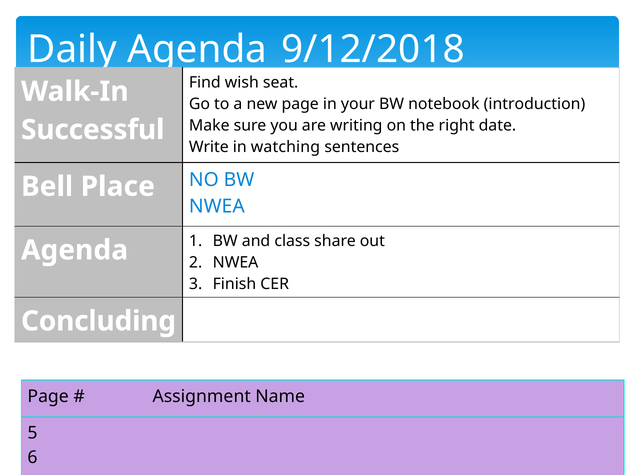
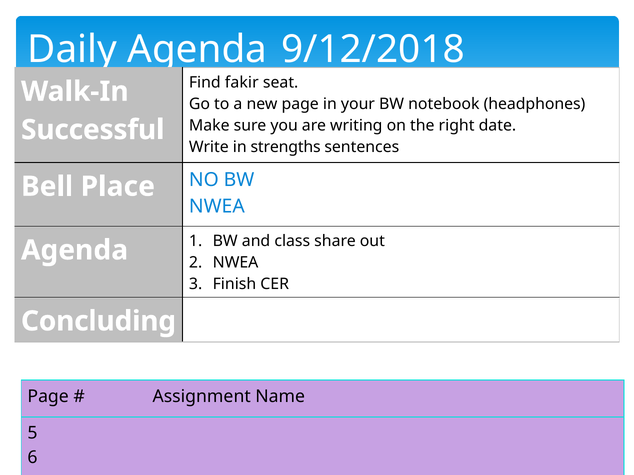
wish: wish -> fakir
introduction: introduction -> headphones
watching: watching -> strengths
